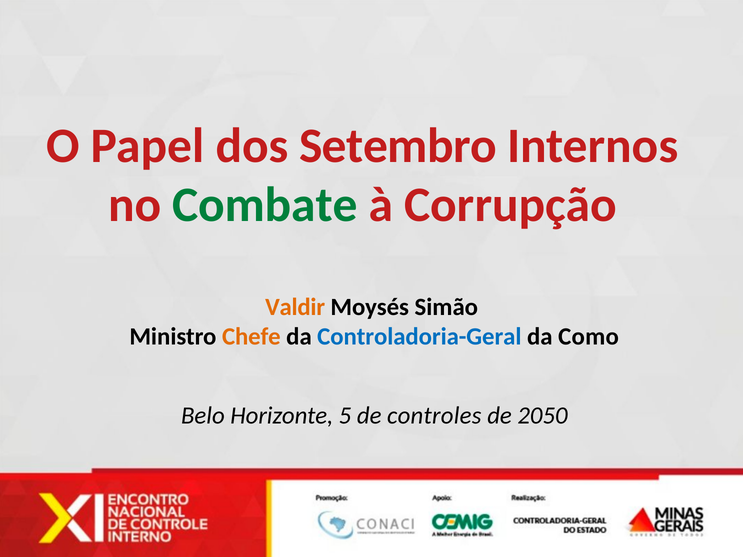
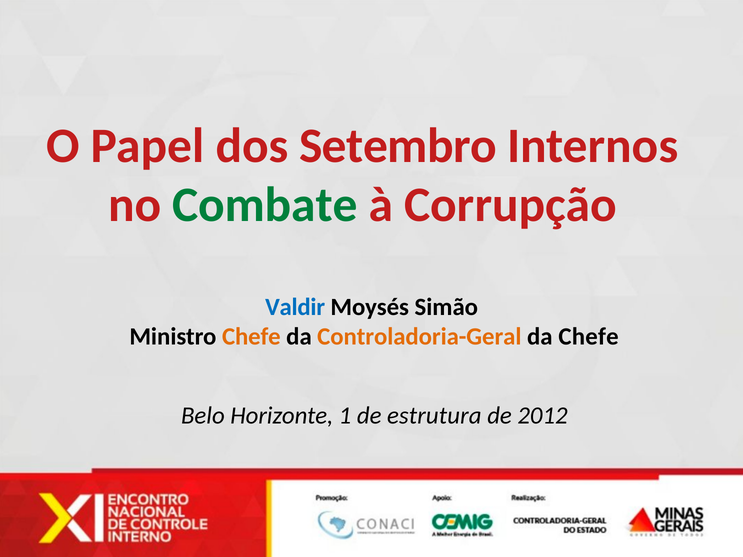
Valdir colour: orange -> blue
Controladoria-Geral colour: blue -> orange
da Como: Como -> Chefe
5: 5 -> 1
controles: controles -> estrutura
2050: 2050 -> 2012
